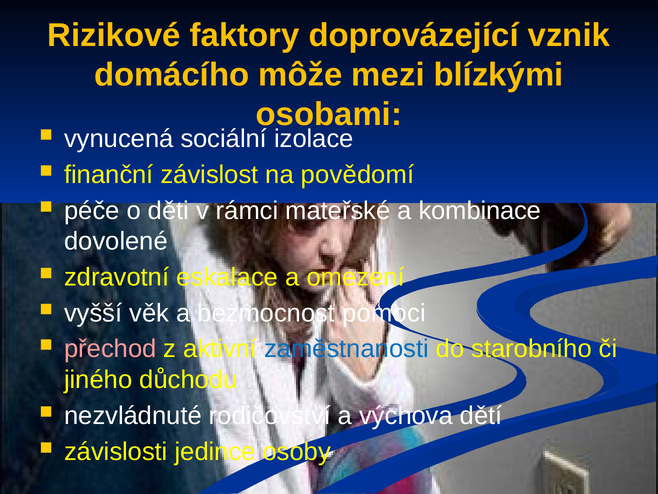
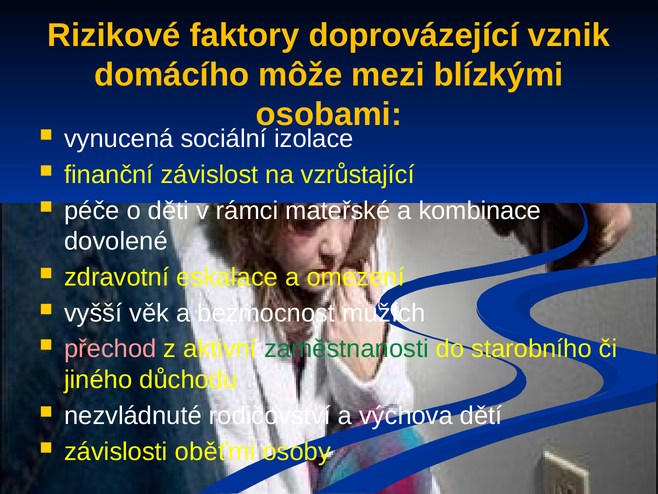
povědomí: povědomí -> vzrůstající
pomoci: pomoci -> mužích
zaměstnanosti colour: blue -> green
jedince: jedince -> oběťmi
